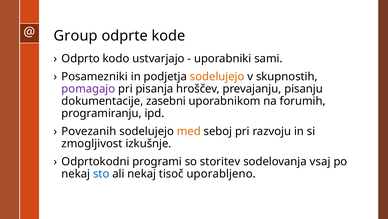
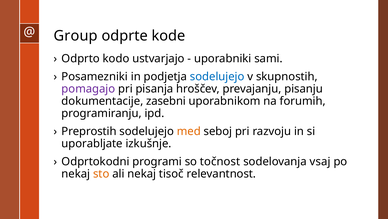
sodelujejo at (217, 76) colour: orange -> blue
Povezanih: Povezanih -> Preprostih
zmogljivost: zmogljivost -> uporabljate
storitev: storitev -> točnost
sto colour: blue -> orange
uporabljeno: uporabljeno -> relevantnost
